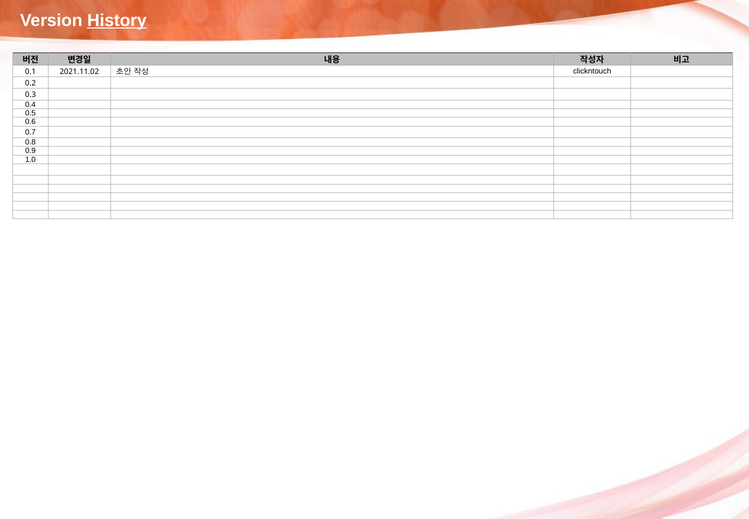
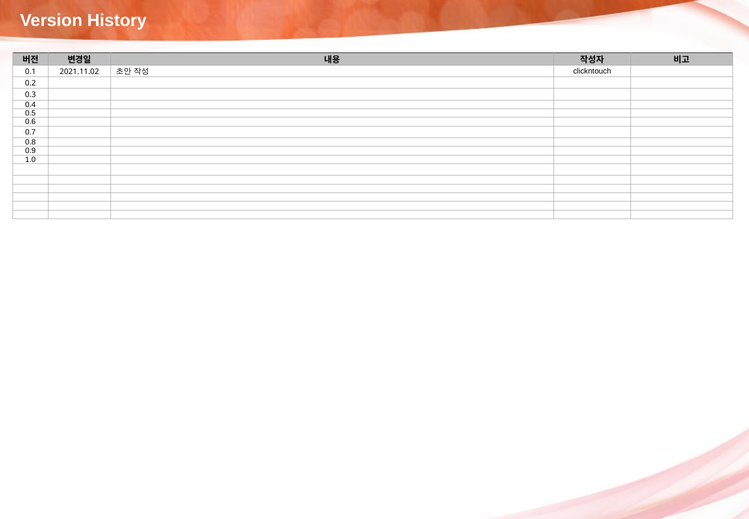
History underline: present -> none
